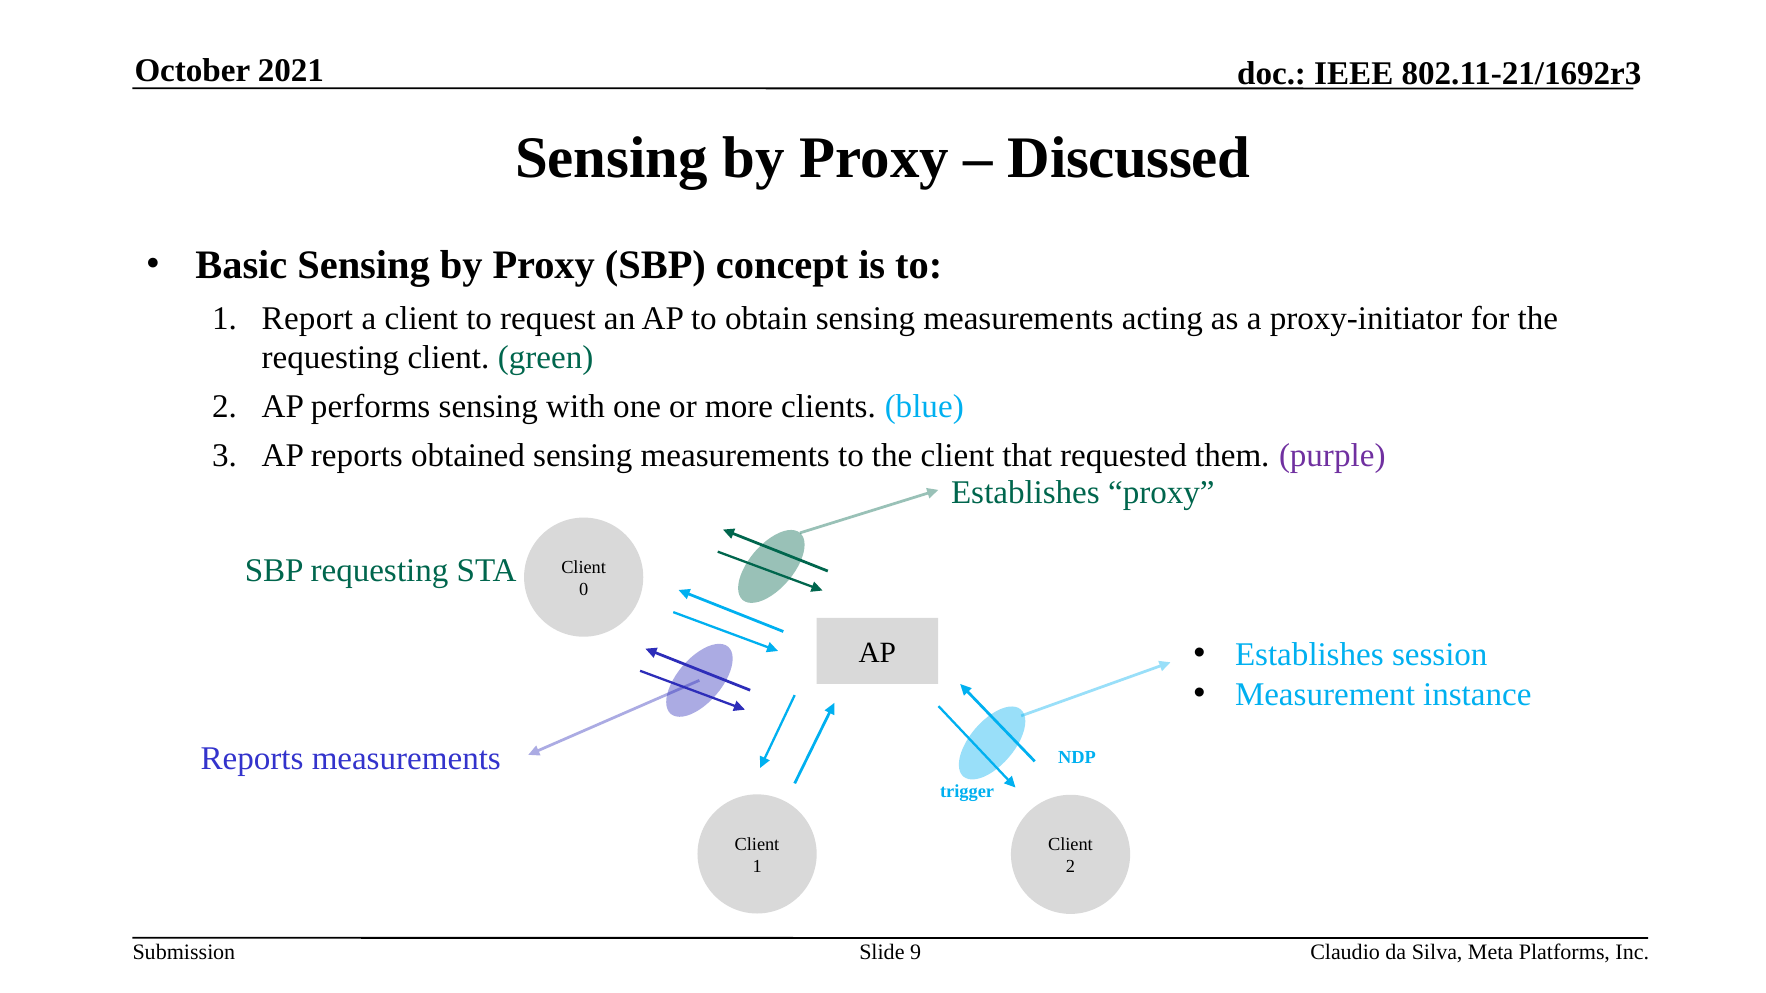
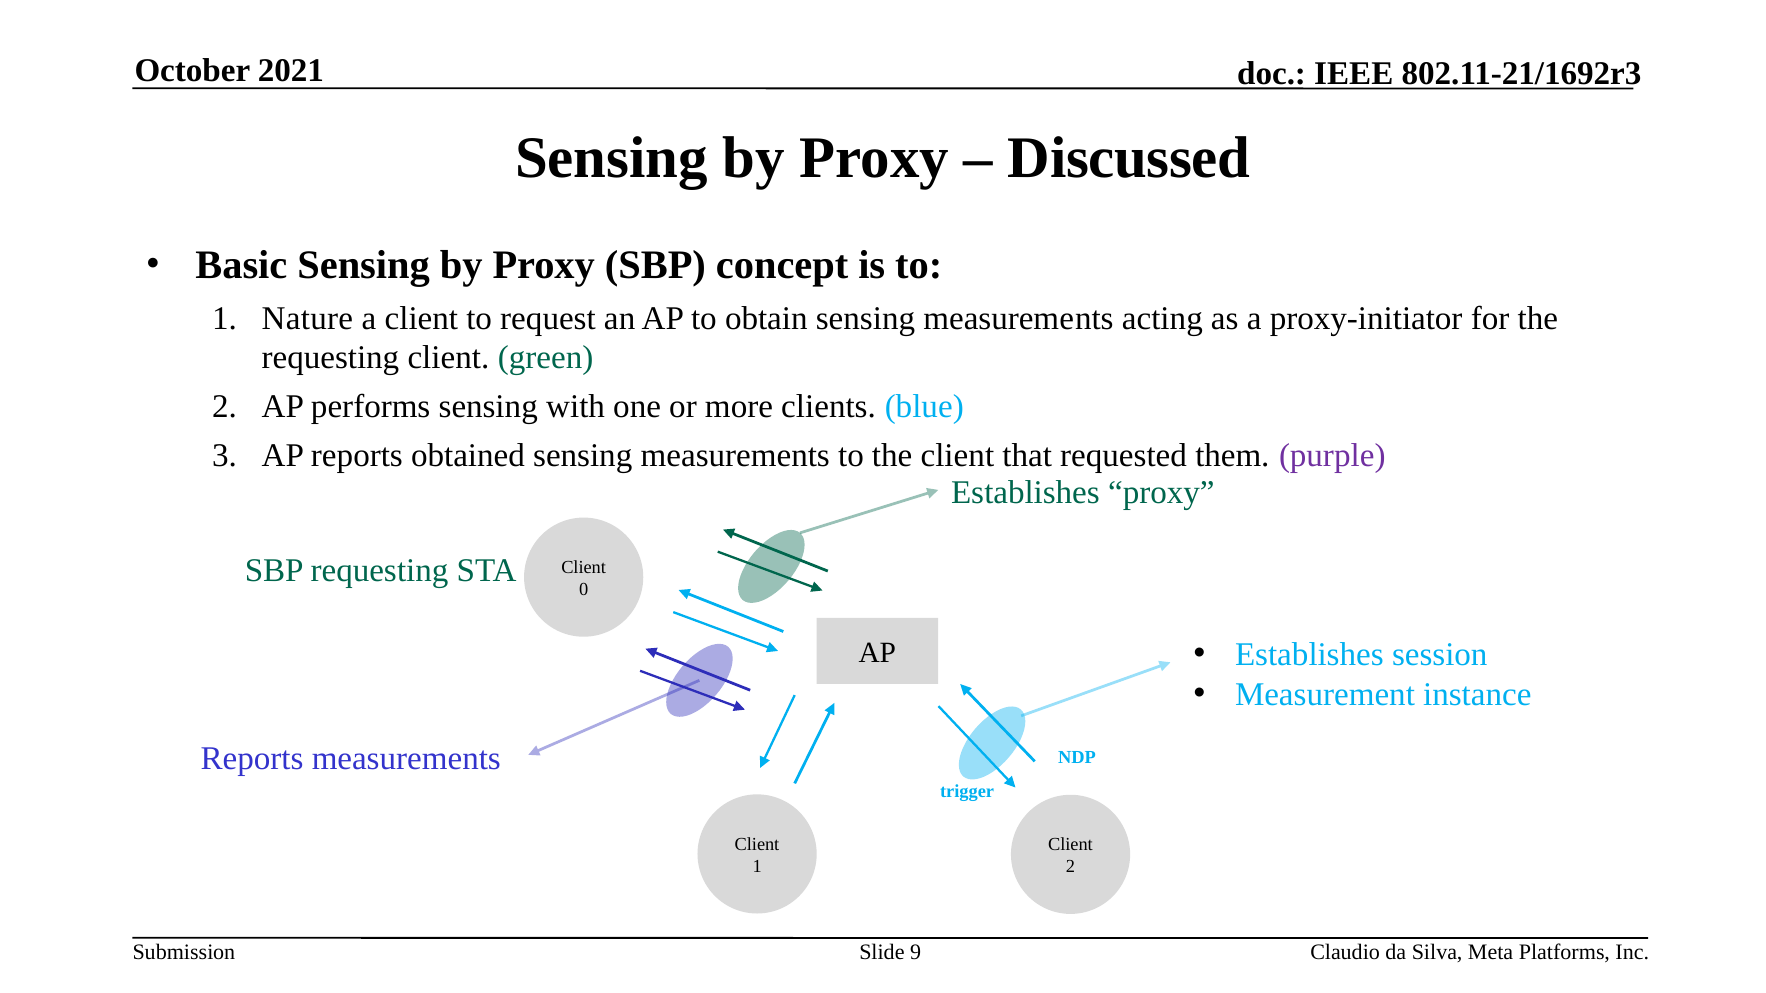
Report: Report -> Nature
